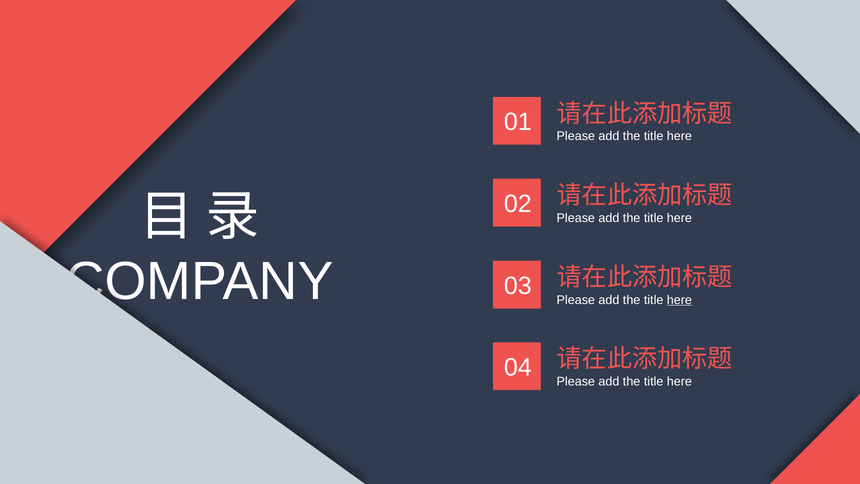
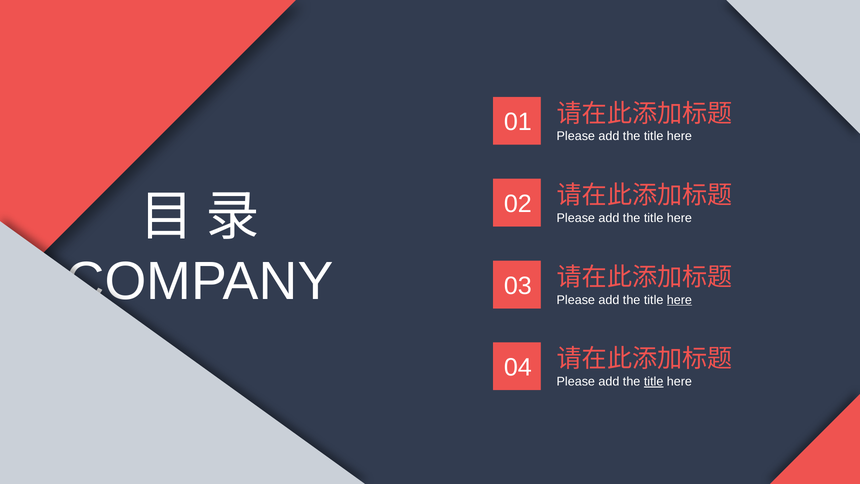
title at (654, 381) underline: none -> present
